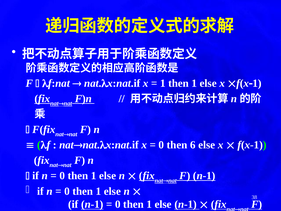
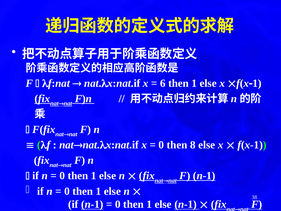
1 at (163, 83): 1 -> 6
6: 6 -> 8
